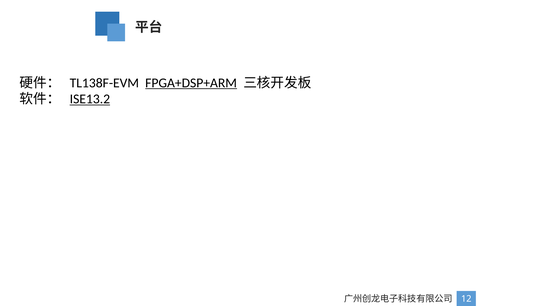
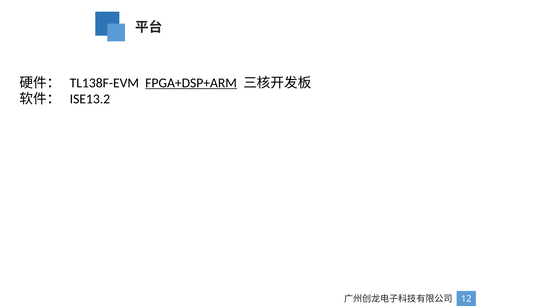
ISE13.2 underline: present -> none
